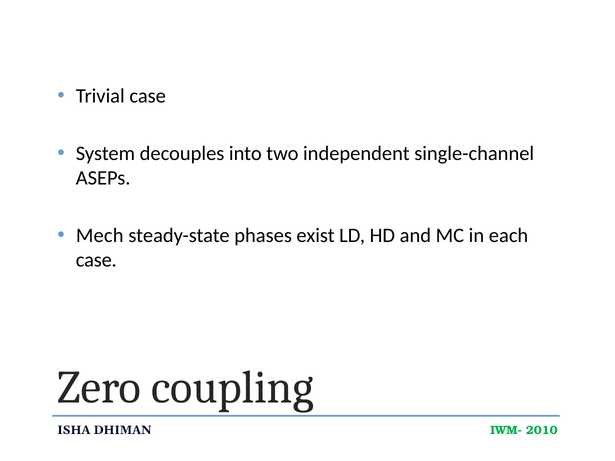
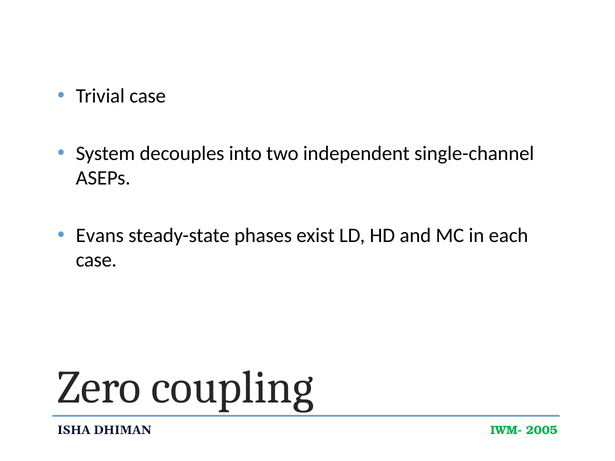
Mech: Mech -> Evans
2010: 2010 -> 2005
